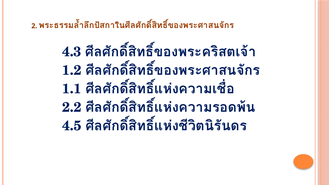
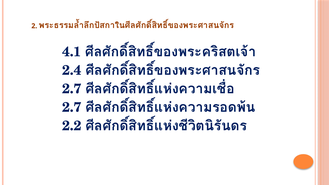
4.3: 4.3 -> 4.1
1.2: 1.2 -> 2.4
1.1 at (72, 89): 1.1 -> 2.7
2.2 at (72, 107): 2.2 -> 2.7
4.5: 4.5 -> 2.2
